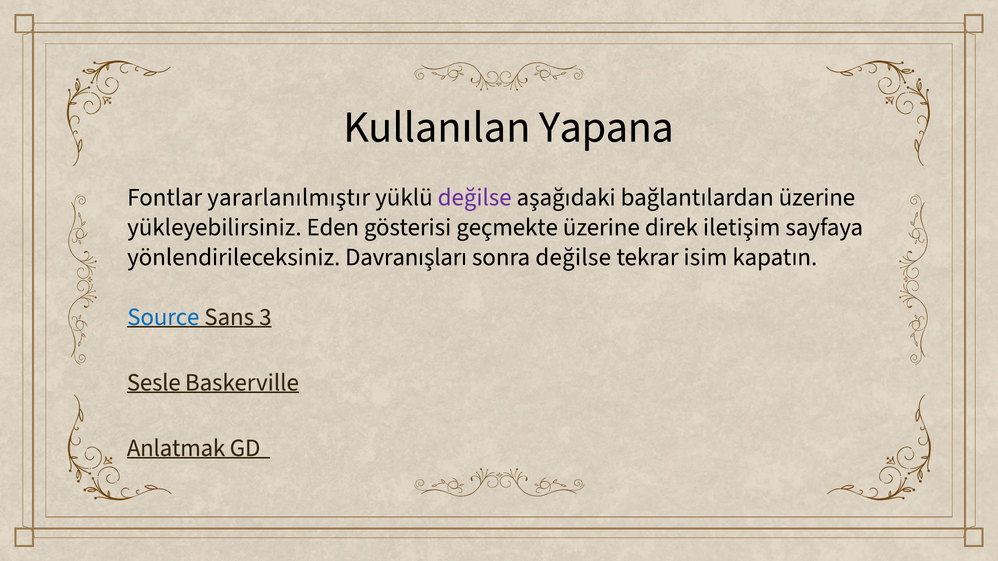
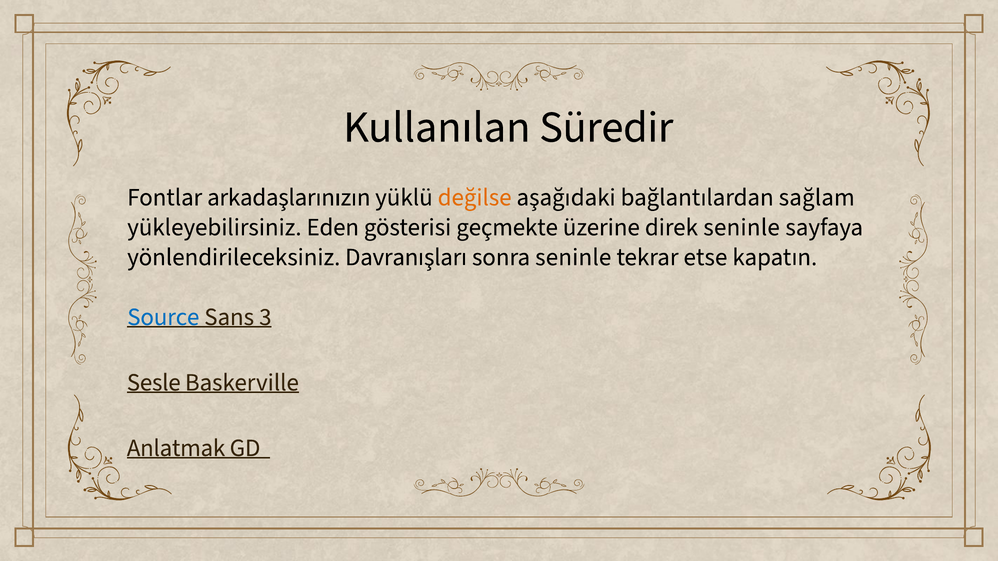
Yapana: Yapana -> Süredir
yararlanılmıştır: yararlanılmıştır -> arkadaşlarınızın
değilse at (475, 197) colour: purple -> orange
bağlantılardan üzerine: üzerine -> sağlam
direk iletişim: iletişim -> seninle
sonra değilse: değilse -> seninle
isim: isim -> etse
